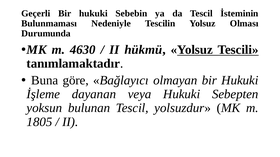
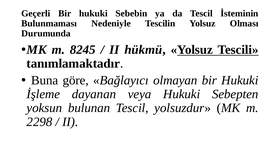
4630: 4630 -> 8245
1805: 1805 -> 2298
